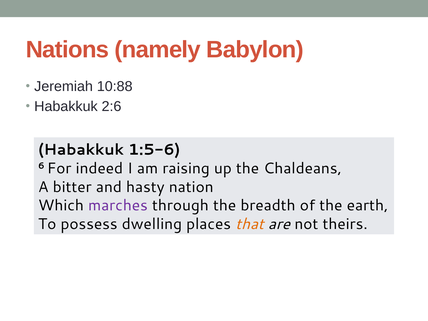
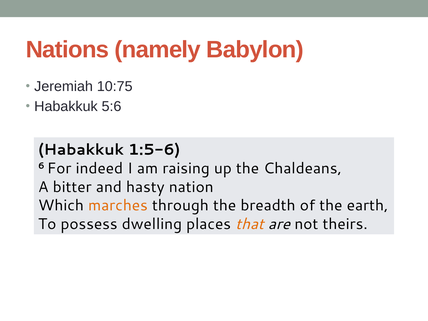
10:88: 10:88 -> 10:75
2:6: 2:6 -> 5:6
marches colour: purple -> orange
